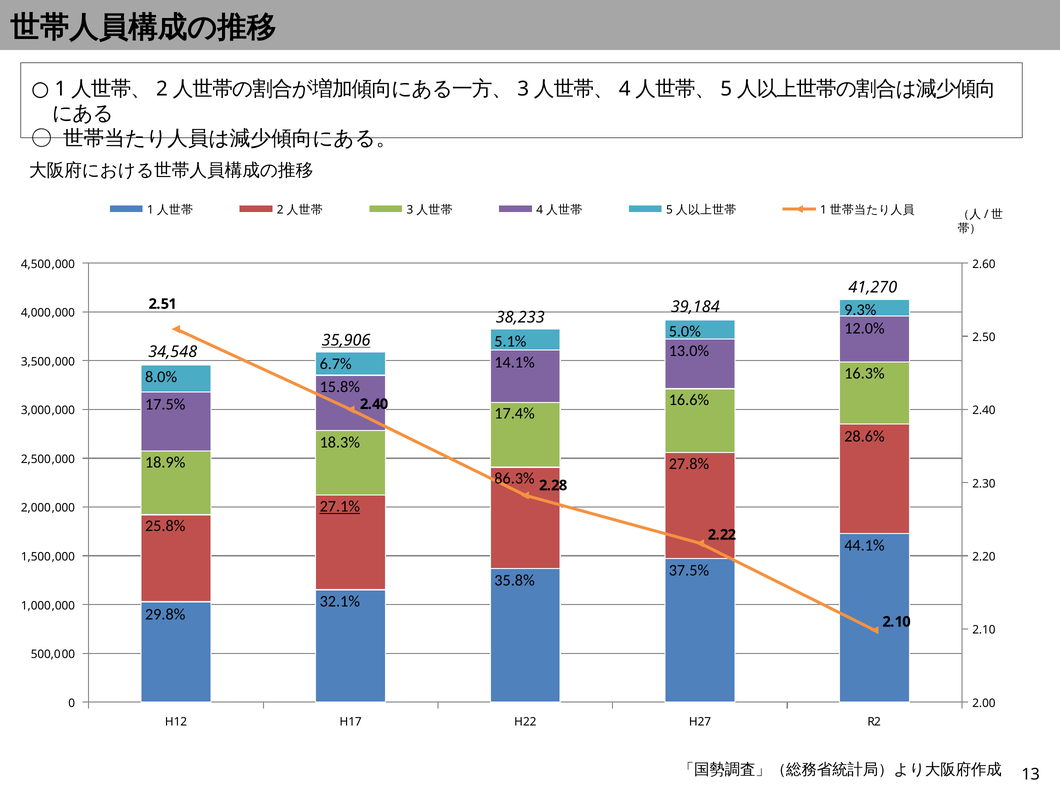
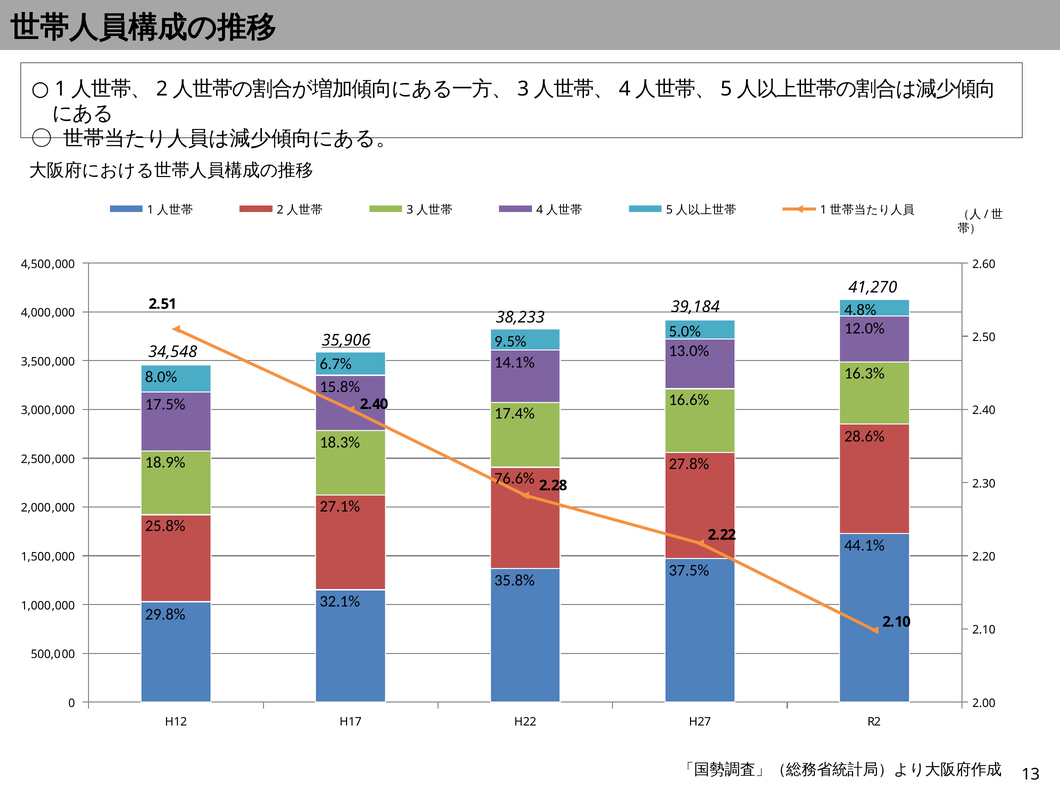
9.3%: 9.3% -> 4.8%
5.1%: 5.1% -> 9.5%
86.3%: 86.3% -> 76.6%
27.1% underline: present -> none
